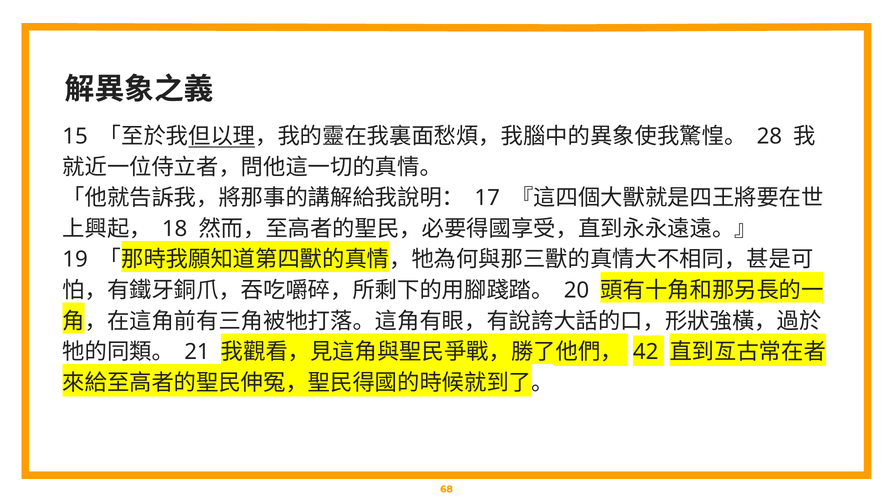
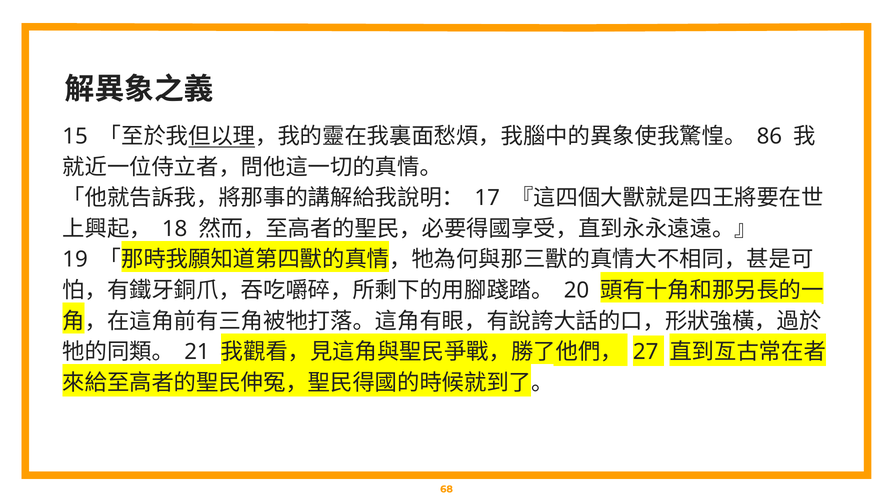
28: 28 -> 86
42: 42 -> 27
